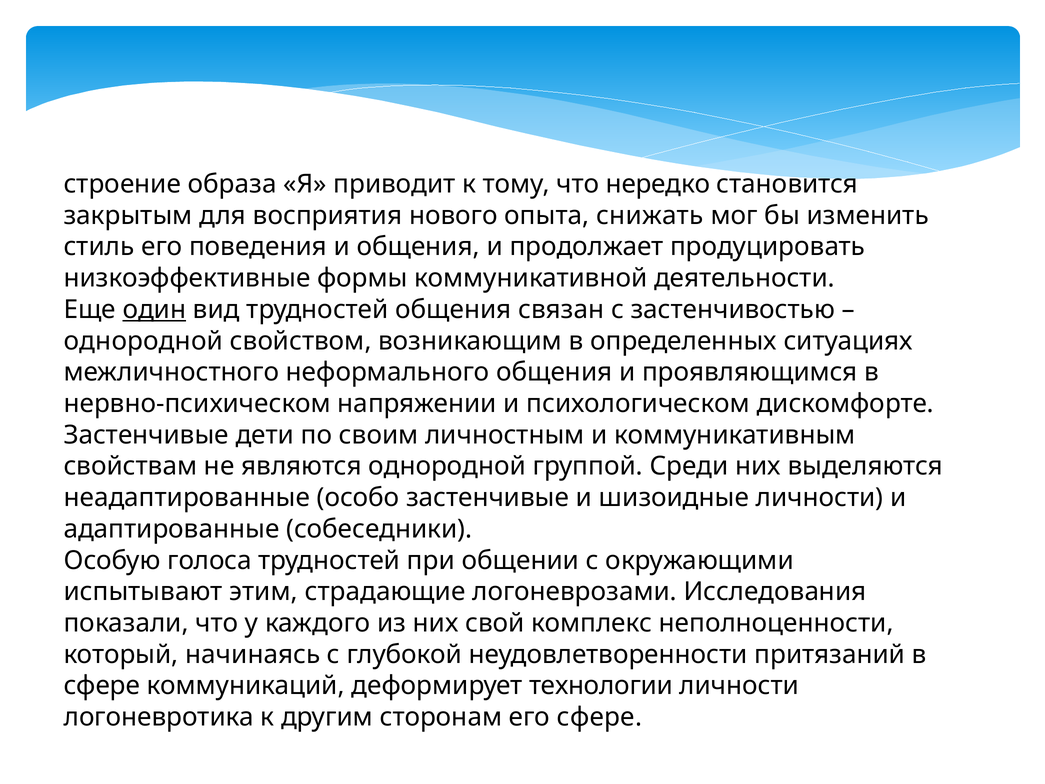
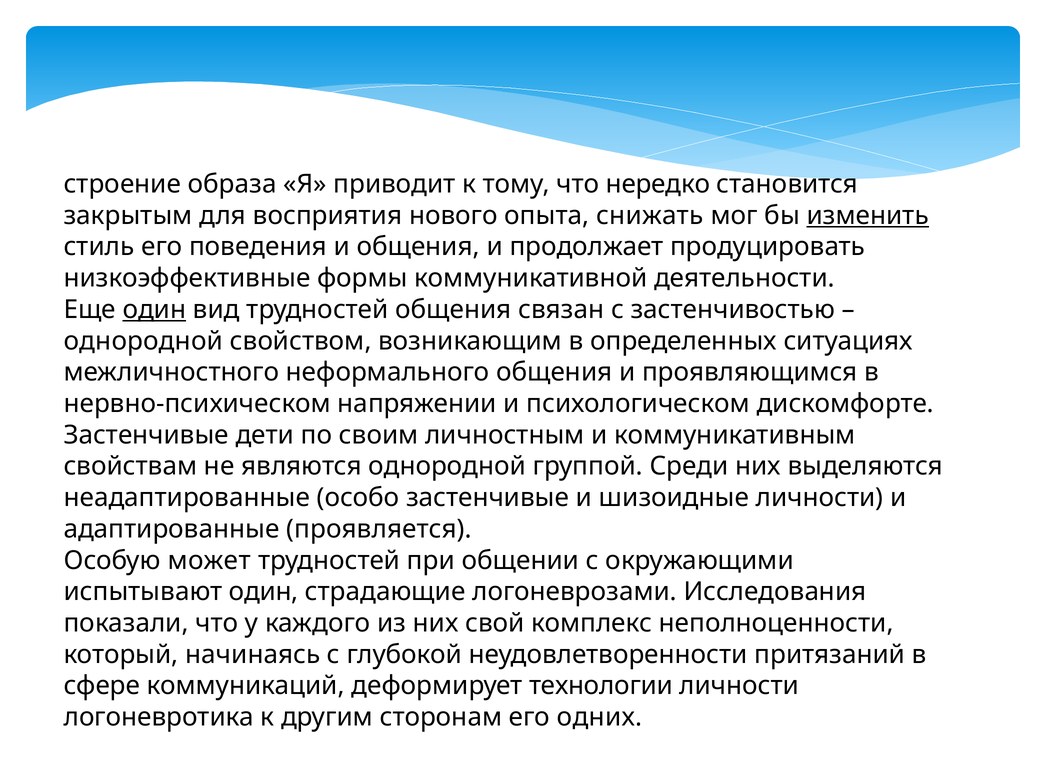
изменить underline: none -> present
собеседники: собеседники -> проявляется
голоса: голоса -> может
испытывают этим: этим -> один
его сфере: сфере -> одних
